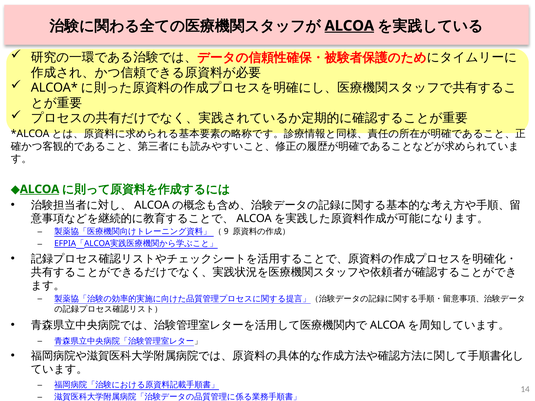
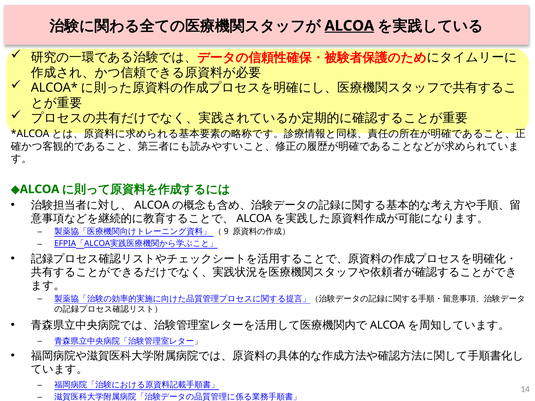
ALCOA at (40, 189) underline: present -> none
